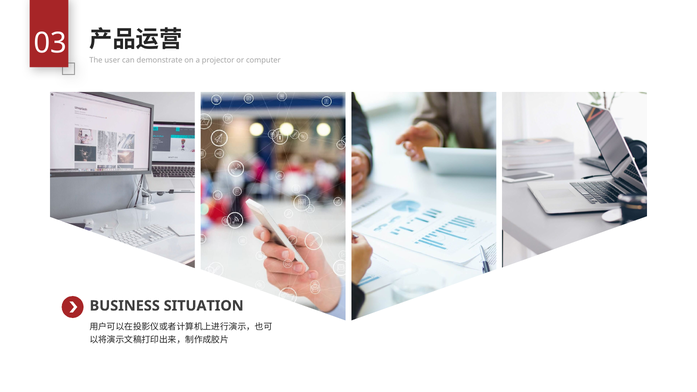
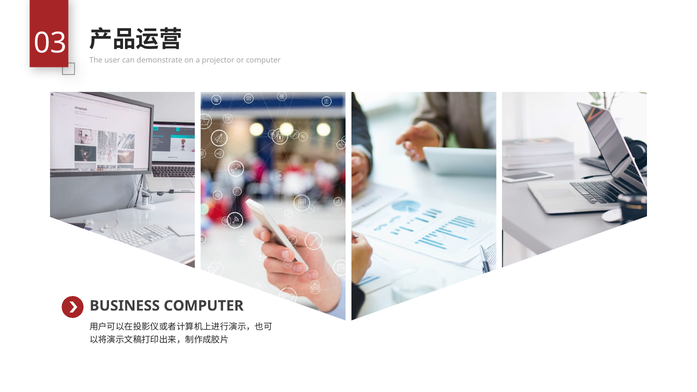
BUSINESS SITUATION: SITUATION -> COMPUTER
